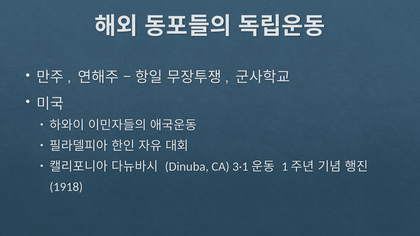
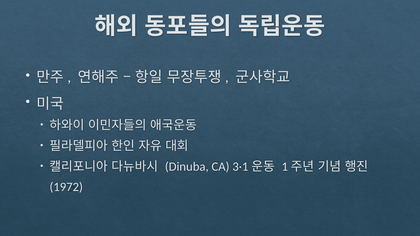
1918: 1918 -> 1972
